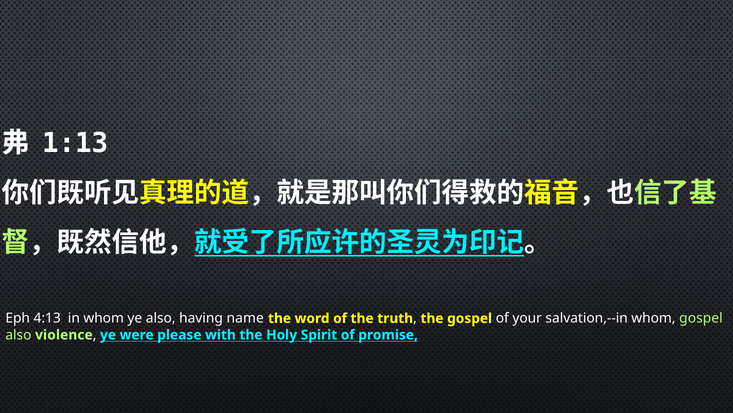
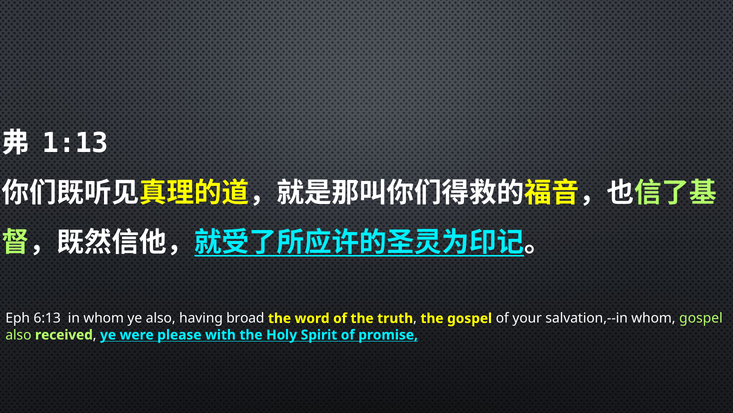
4:13: 4:13 -> 6:13
name: name -> broad
violence: violence -> received
